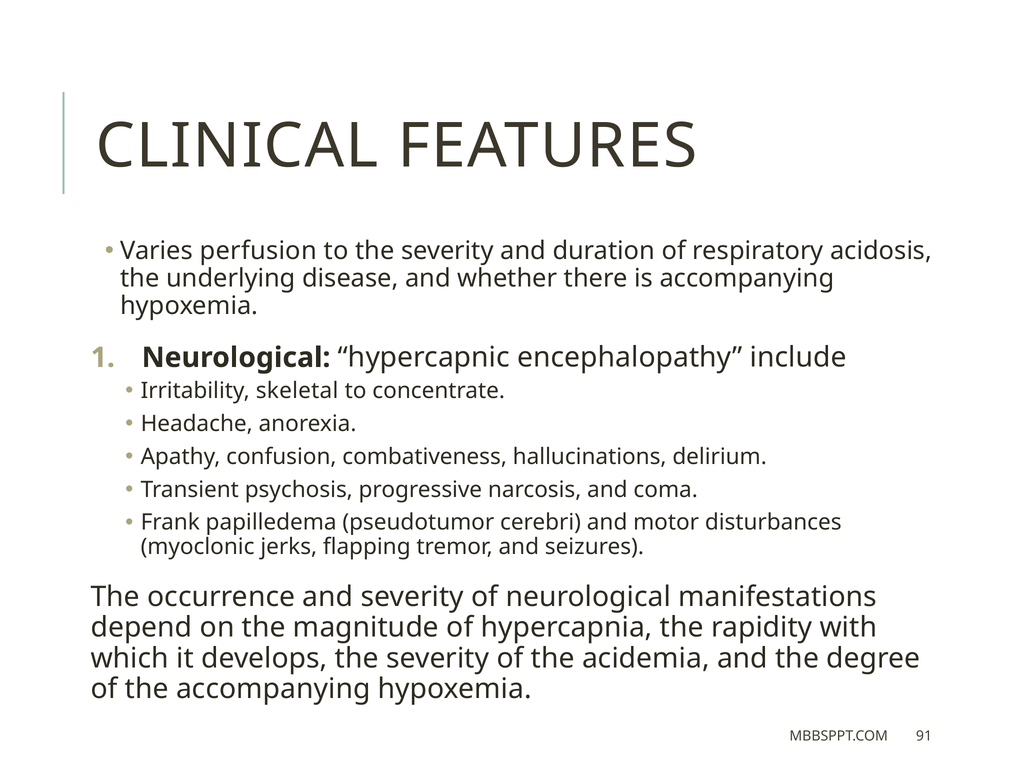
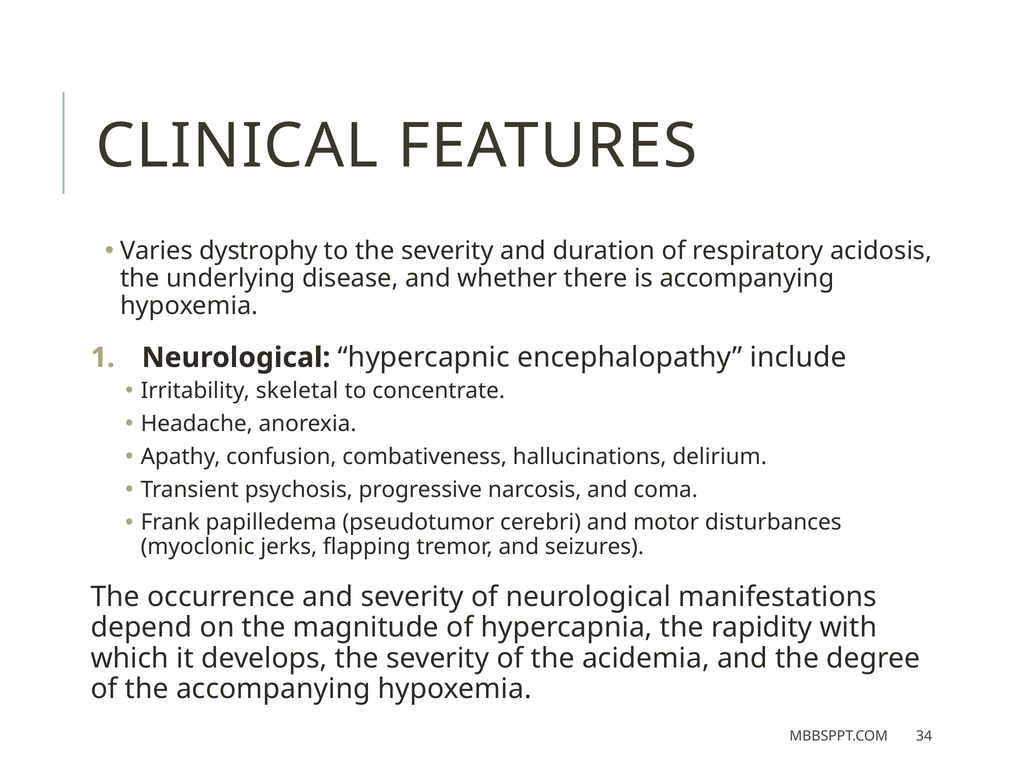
perfusion: perfusion -> dystrophy
91: 91 -> 34
